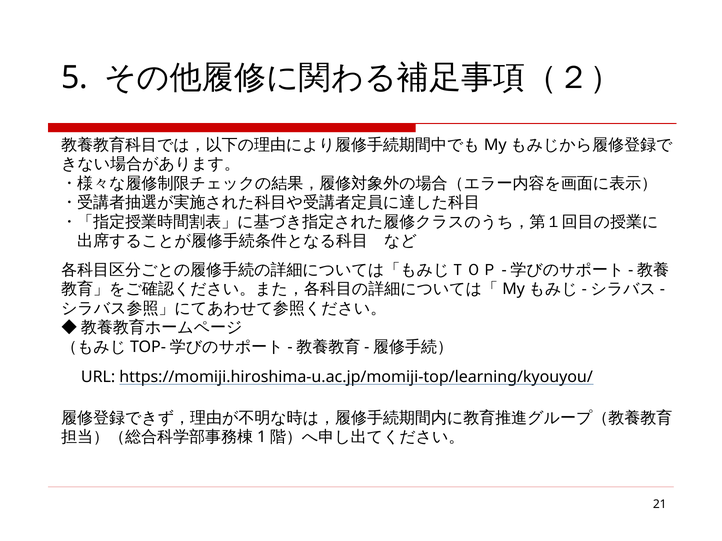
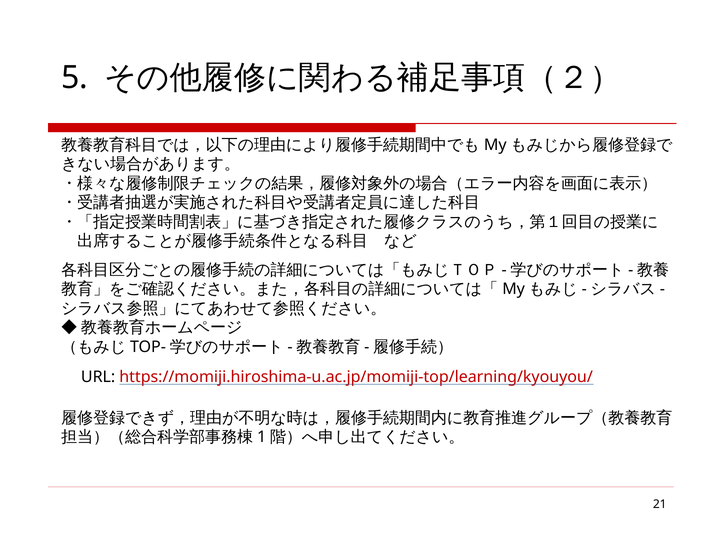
https://momiji.hiroshima-u.ac.jp/momiji-top/learning/kyouyou/ colour: black -> red
